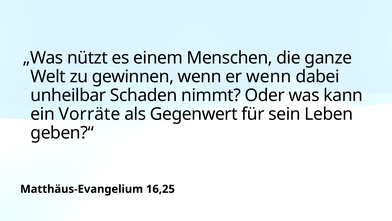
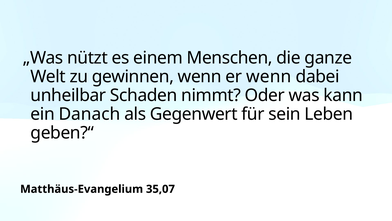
Vorräte: Vorräte -> Danach
16,25: 16,25 -> 35,07
